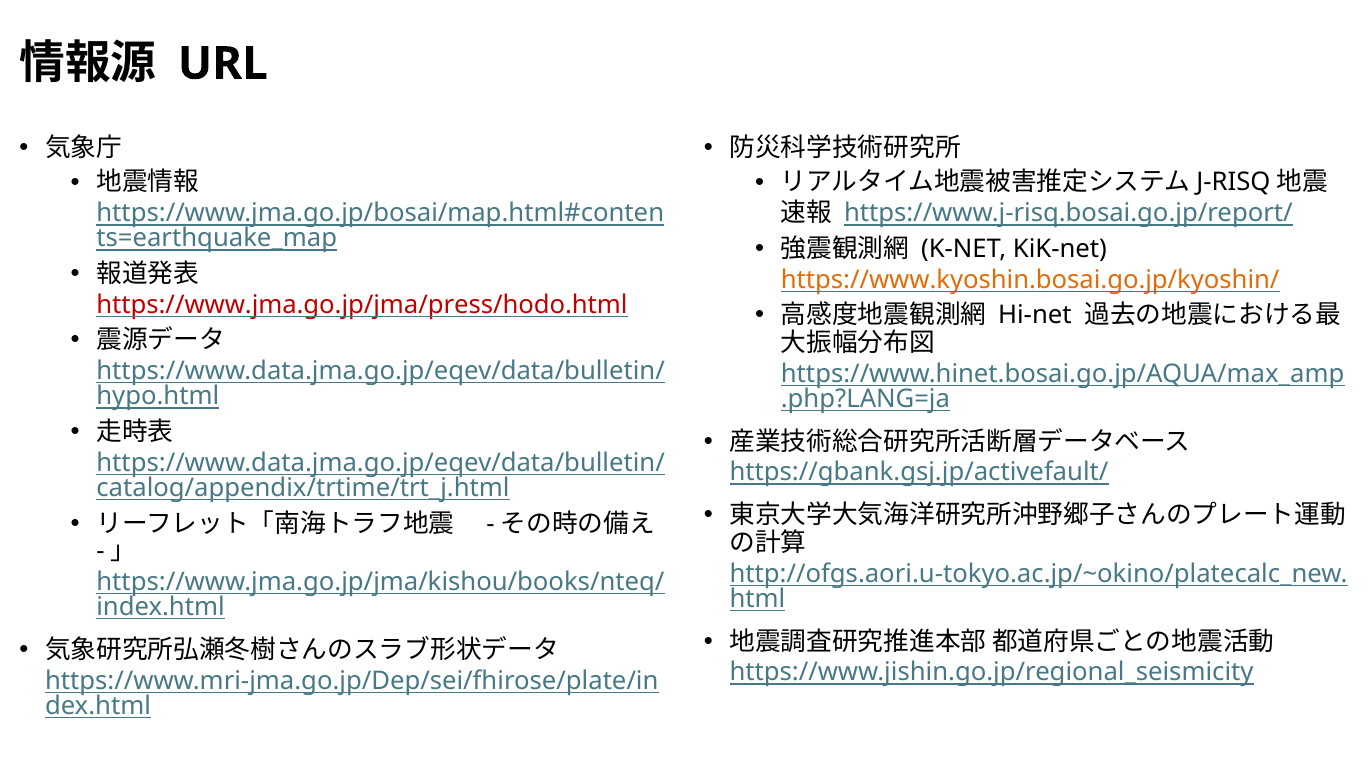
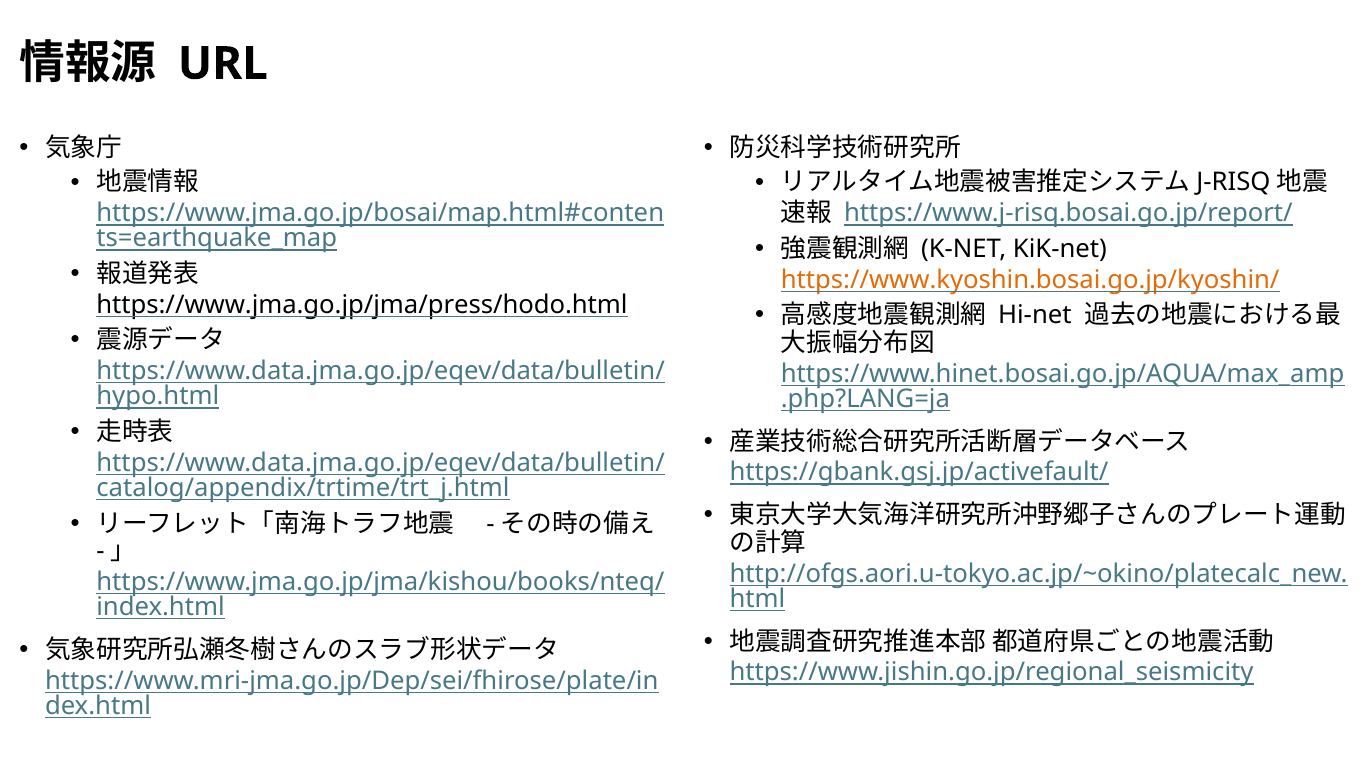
https://www.jma.go.jp/jma/press/hodo.html colour: red -> black
